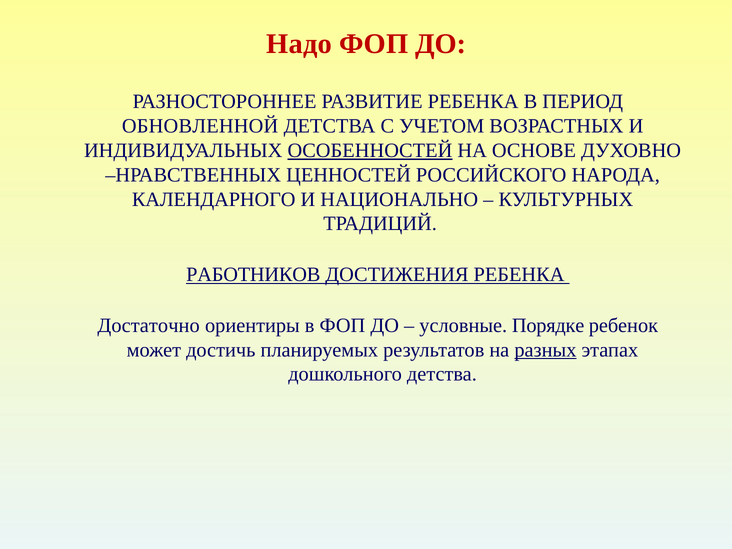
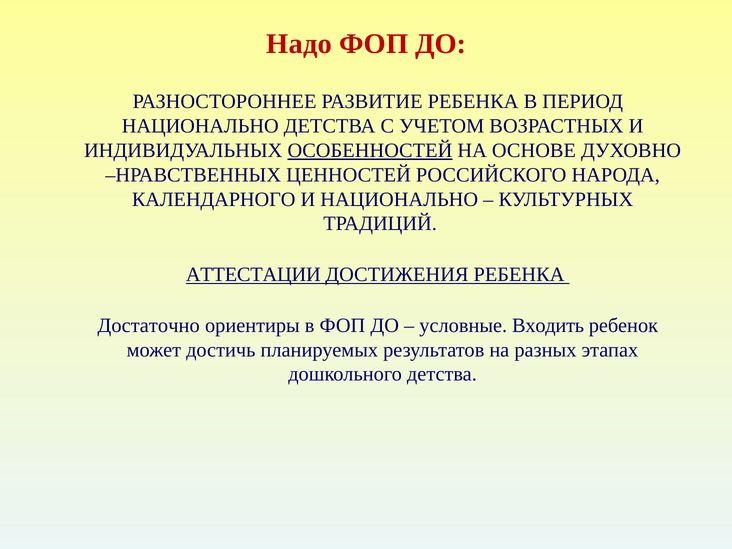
ОБНОВЛЕННОЙ at (200, 126): ОБНОВЛЕННОЙ -> НАЦИОНАЛЬНО
РАБОТНИКОВ: РАБОТНИКОВ -> АТТЕСТАЦИИ
Порядке: Порядке -> Входить
разных underline: present -> none
